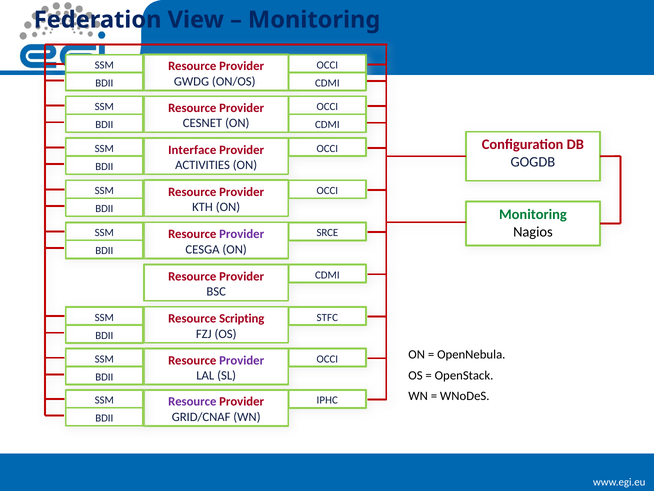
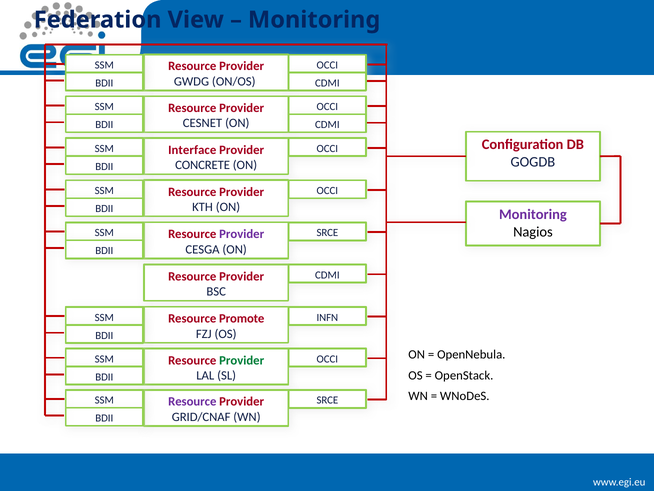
ACTIVITIES: ACTIVITIES -> CONCRETE
Monitoring at (533, 214) colour: green -> purple
STFC: STFC -> INFN
Scripting: Scripting -> Promote
Provider at (242, 360) colour: purple -> green
IPHC at (327, 400): IPHC -> SRCE
